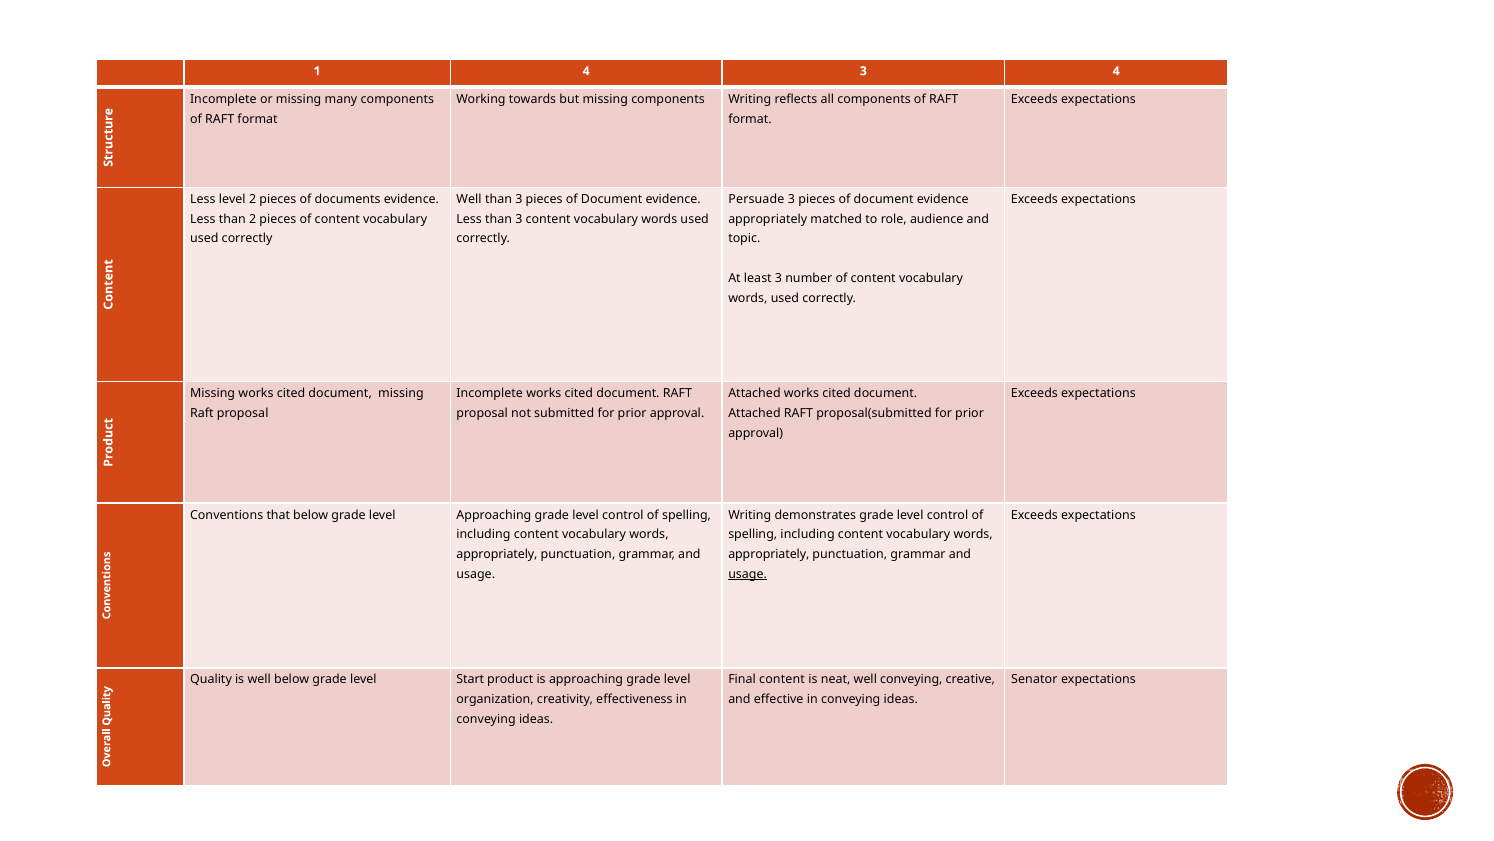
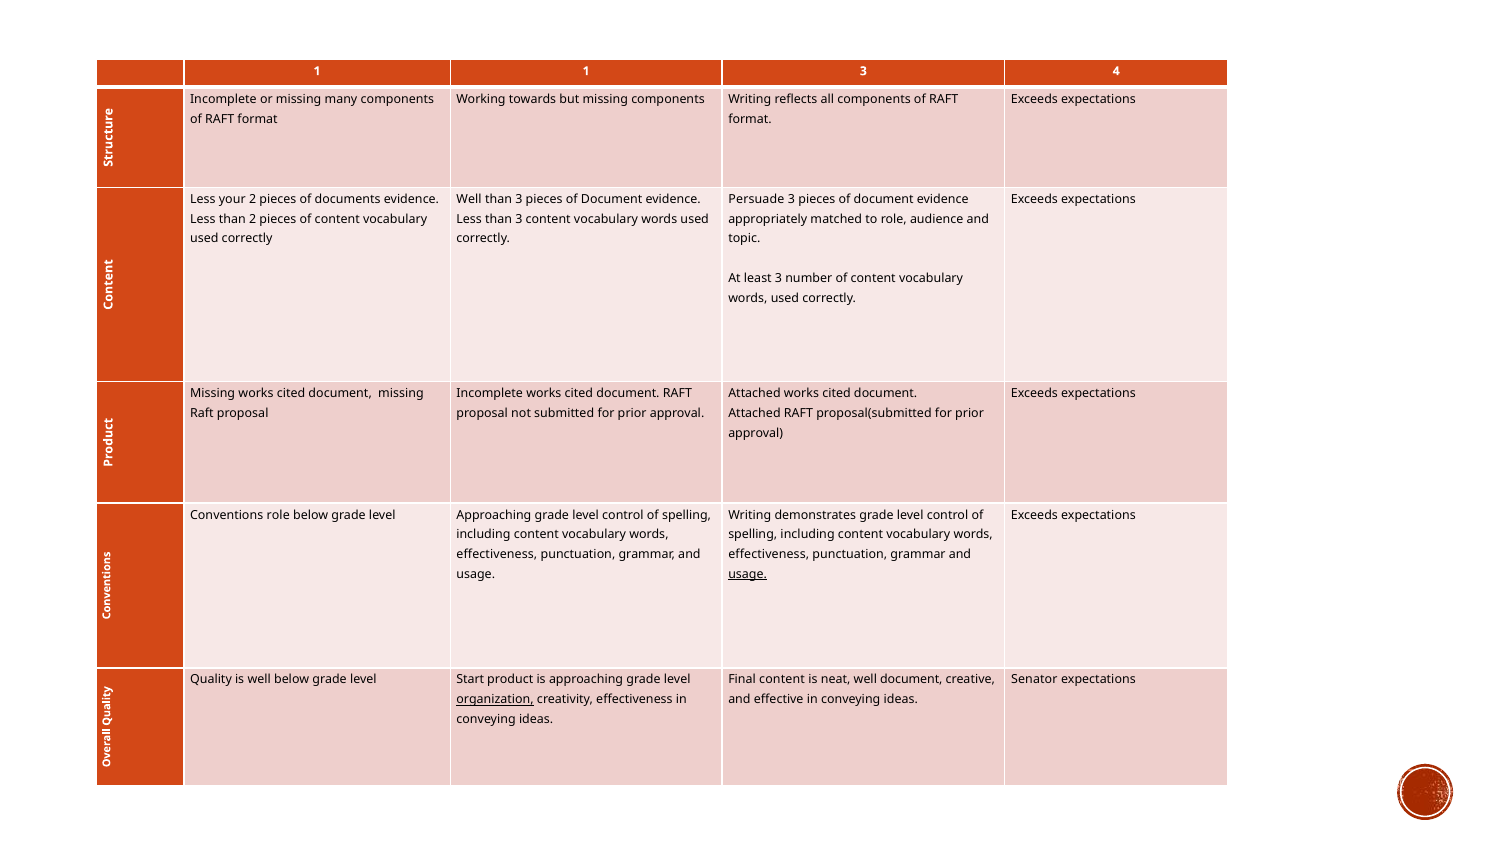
1 4: 4 -> 1
Less level: level -> your
Conventions that: that -> role
appropriately at (497, 554): appropriately -> effectiveness
appropriately at (769, 554): appropriately -> effectiveness
well conveying: conveying -> document
organization underline: none -> present
